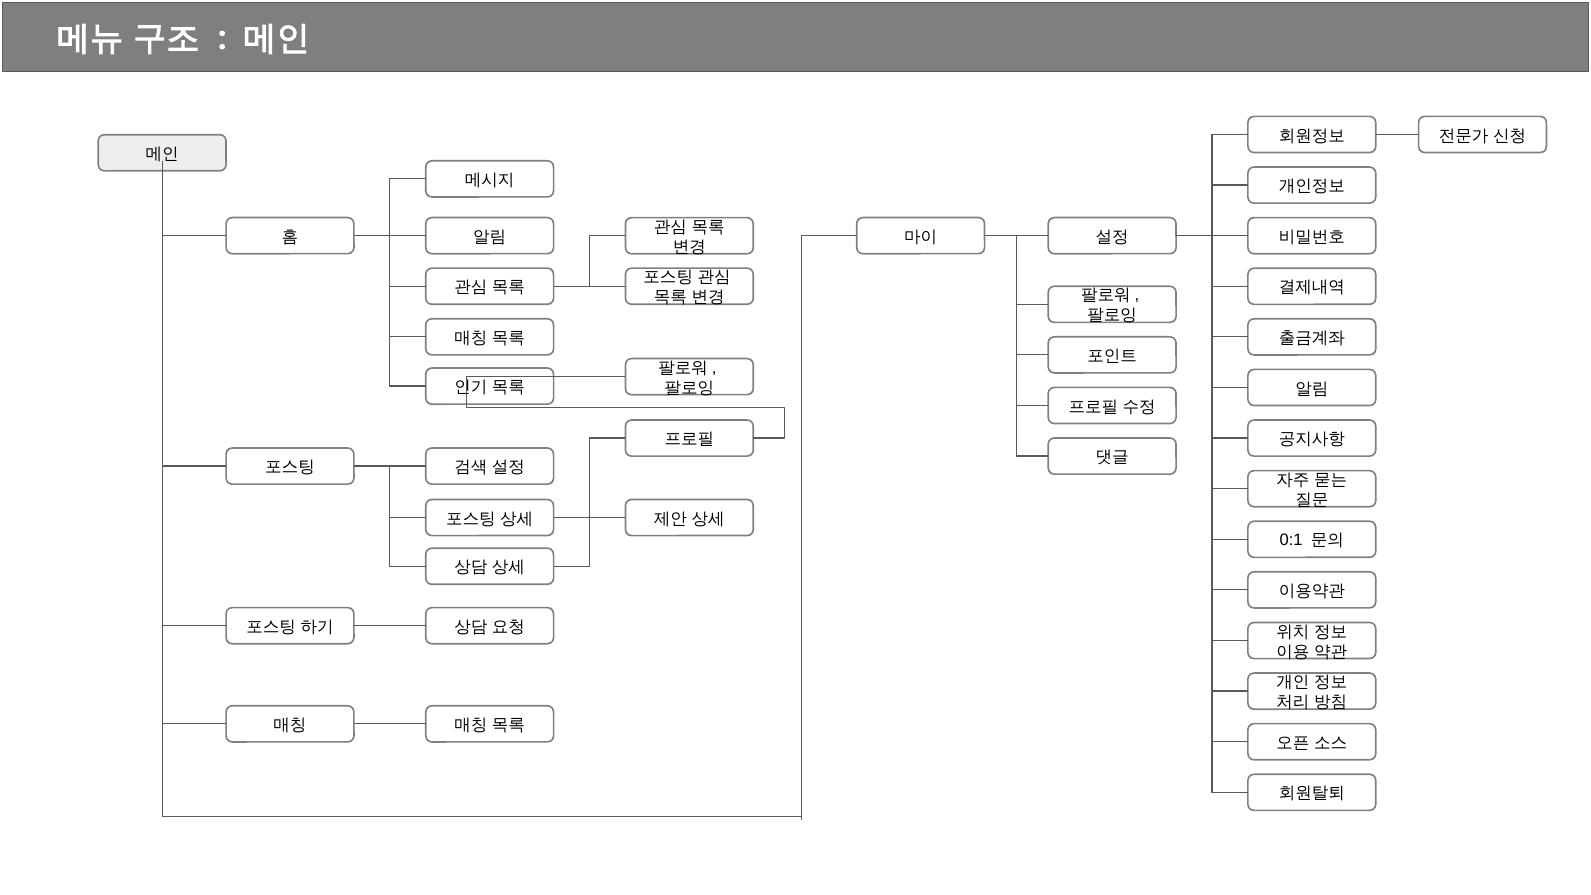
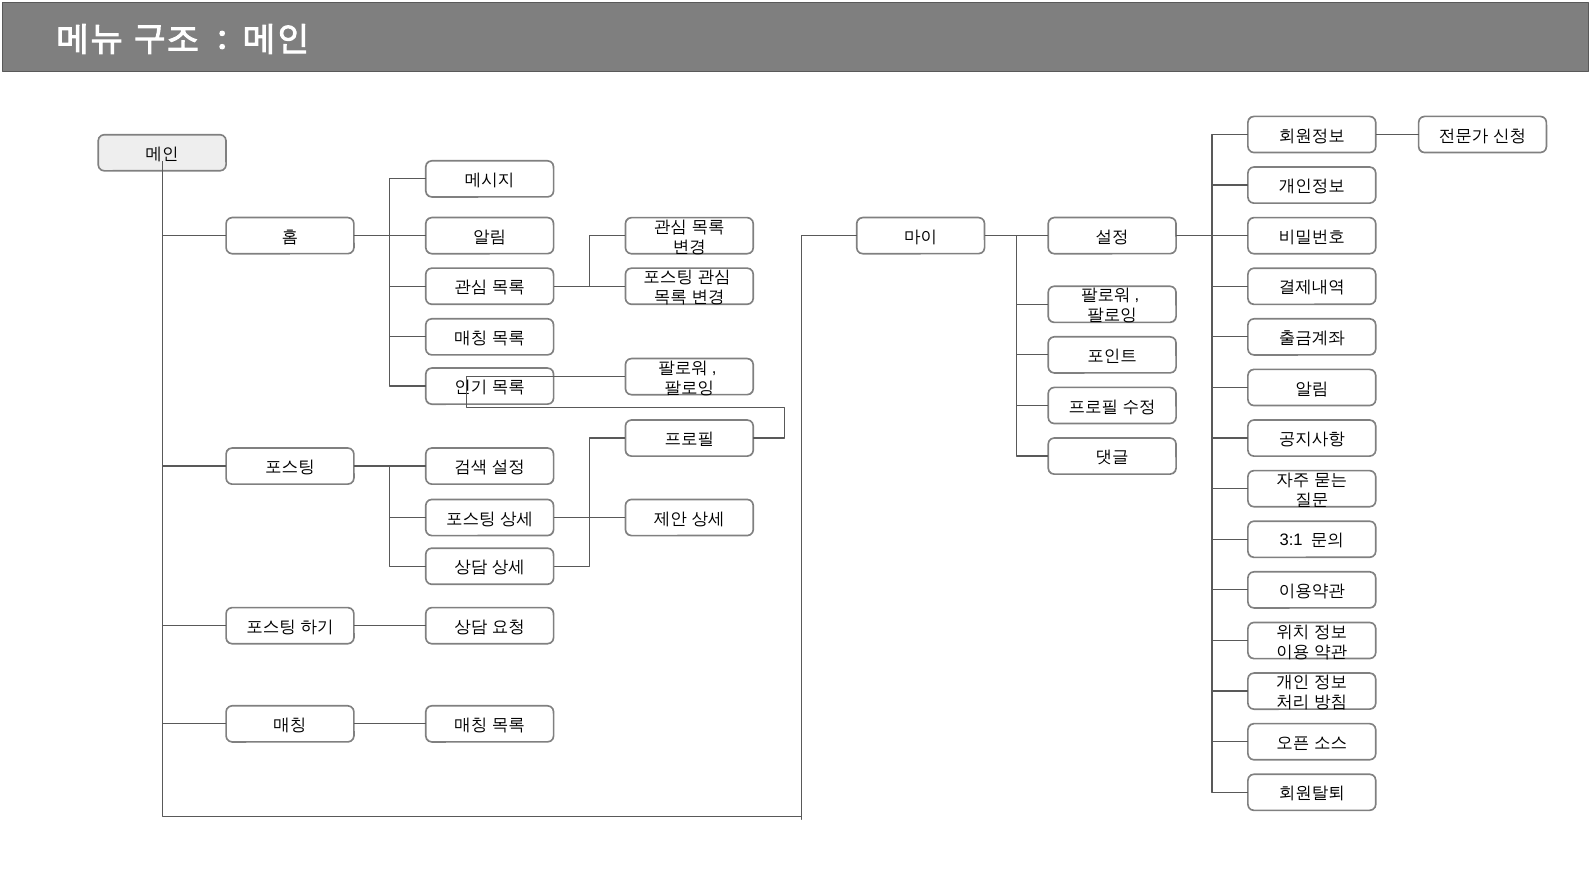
0:1: 0:1 -> 3:1
